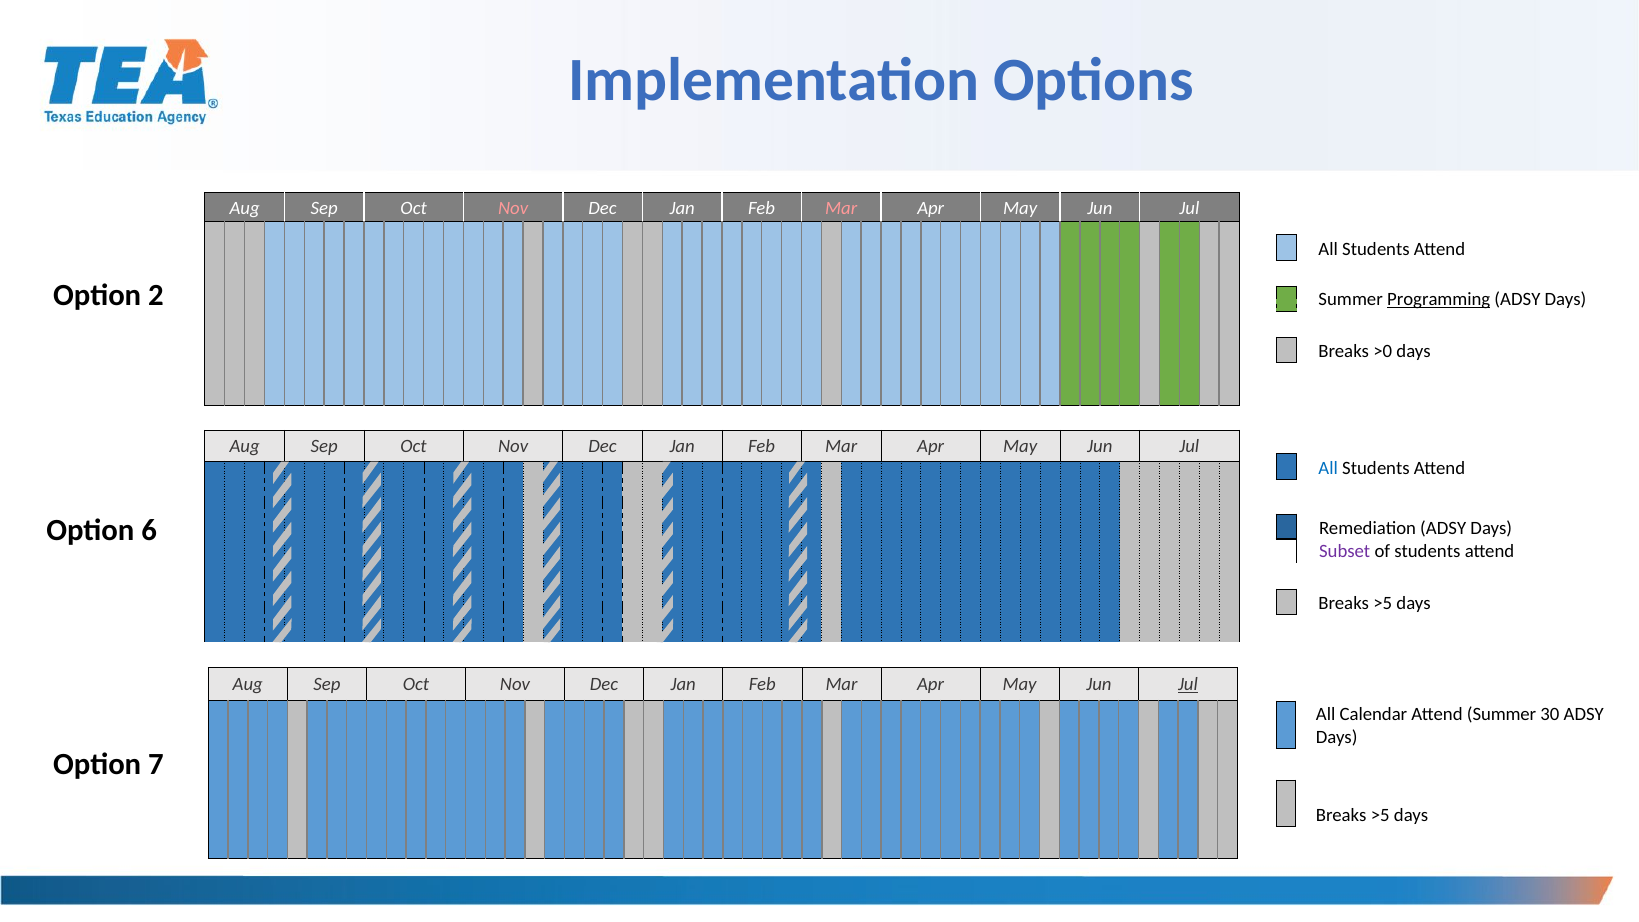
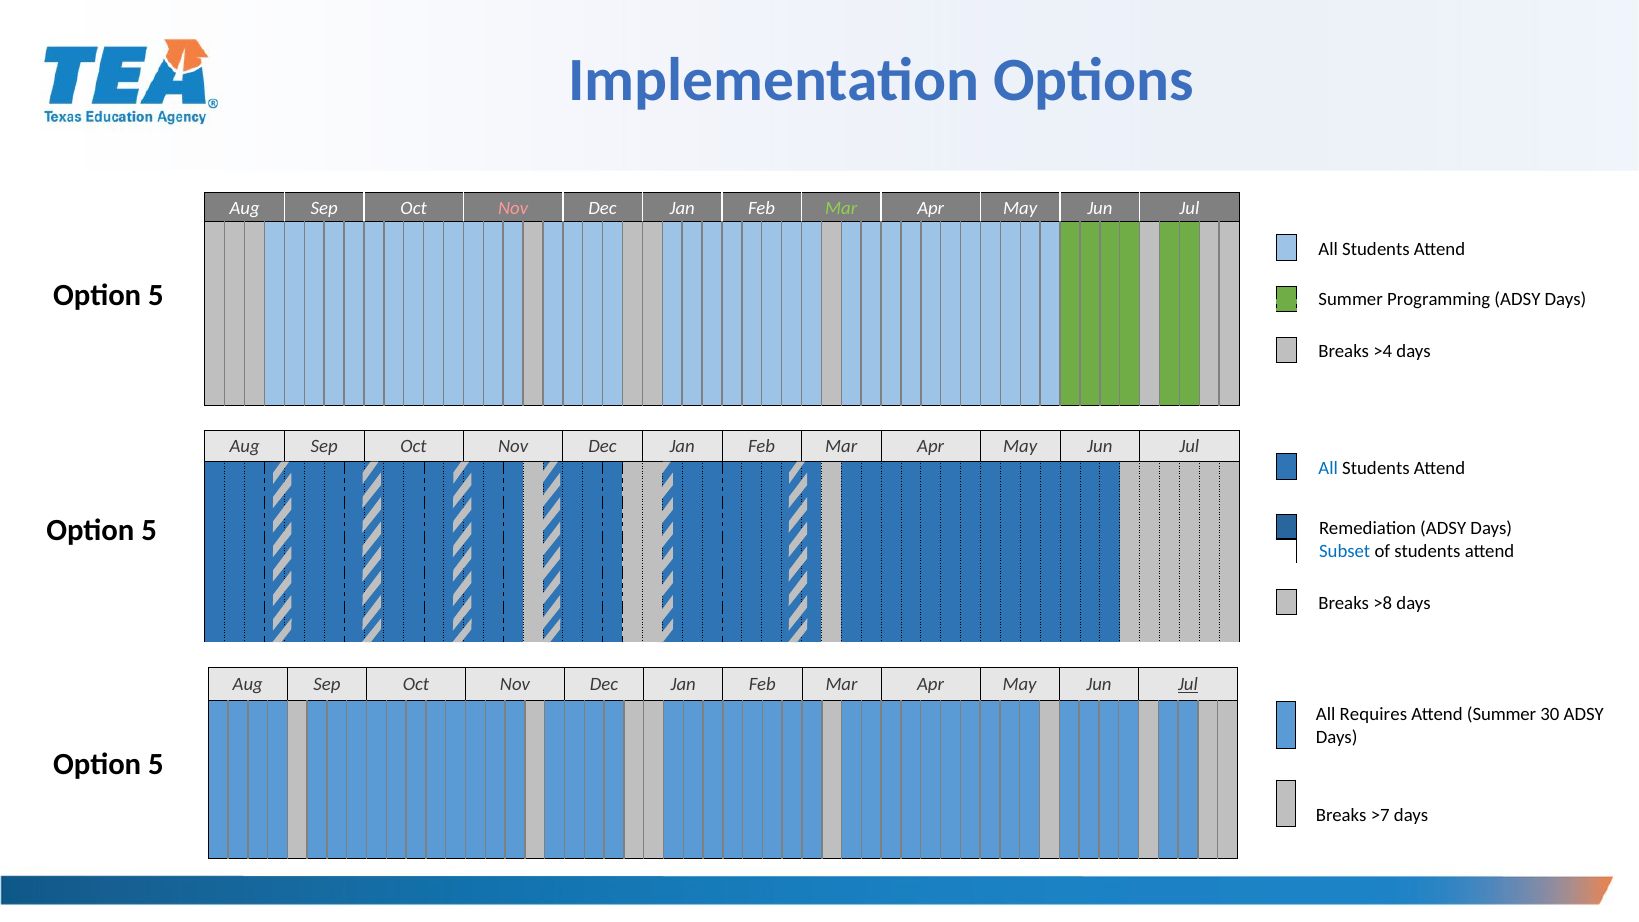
Mar at (841, 208) colour: pink -> light green
2 at (156, 295): 2 -> 5
Programming underline: present -> none
>0: >0 -> >4
6 at (149, 530): 6 -> 5
Subset colour: purple -> blue
>5 at (1383, 603): >5 -> >8
Calendar: Calendar -> Requires
7 at (156, 765): 7 -> 5
>5 at (1380, 815): >5 -> >7
